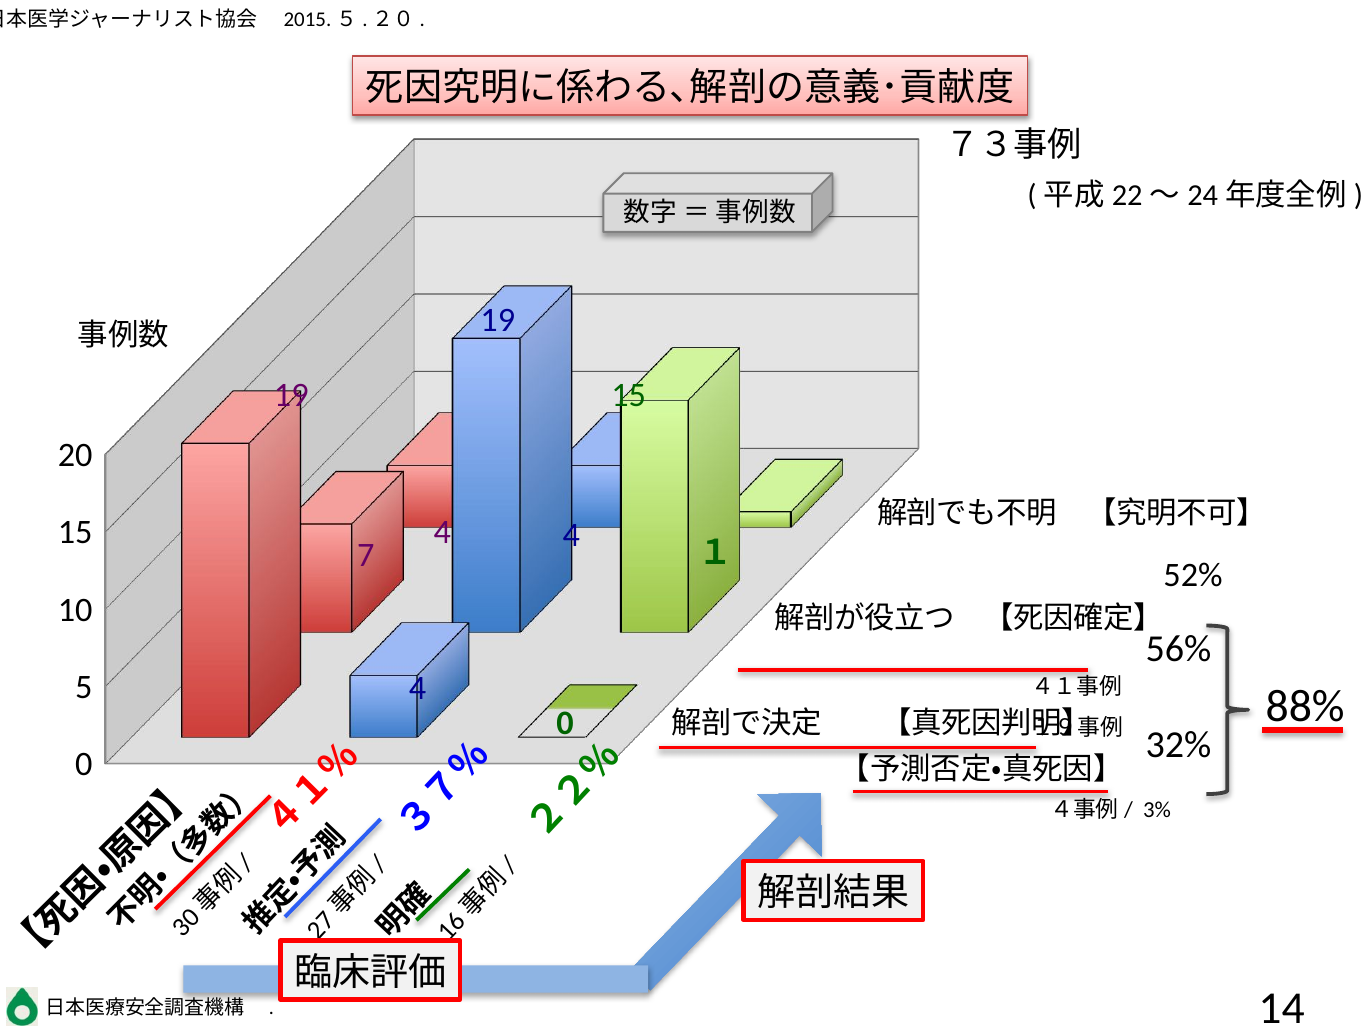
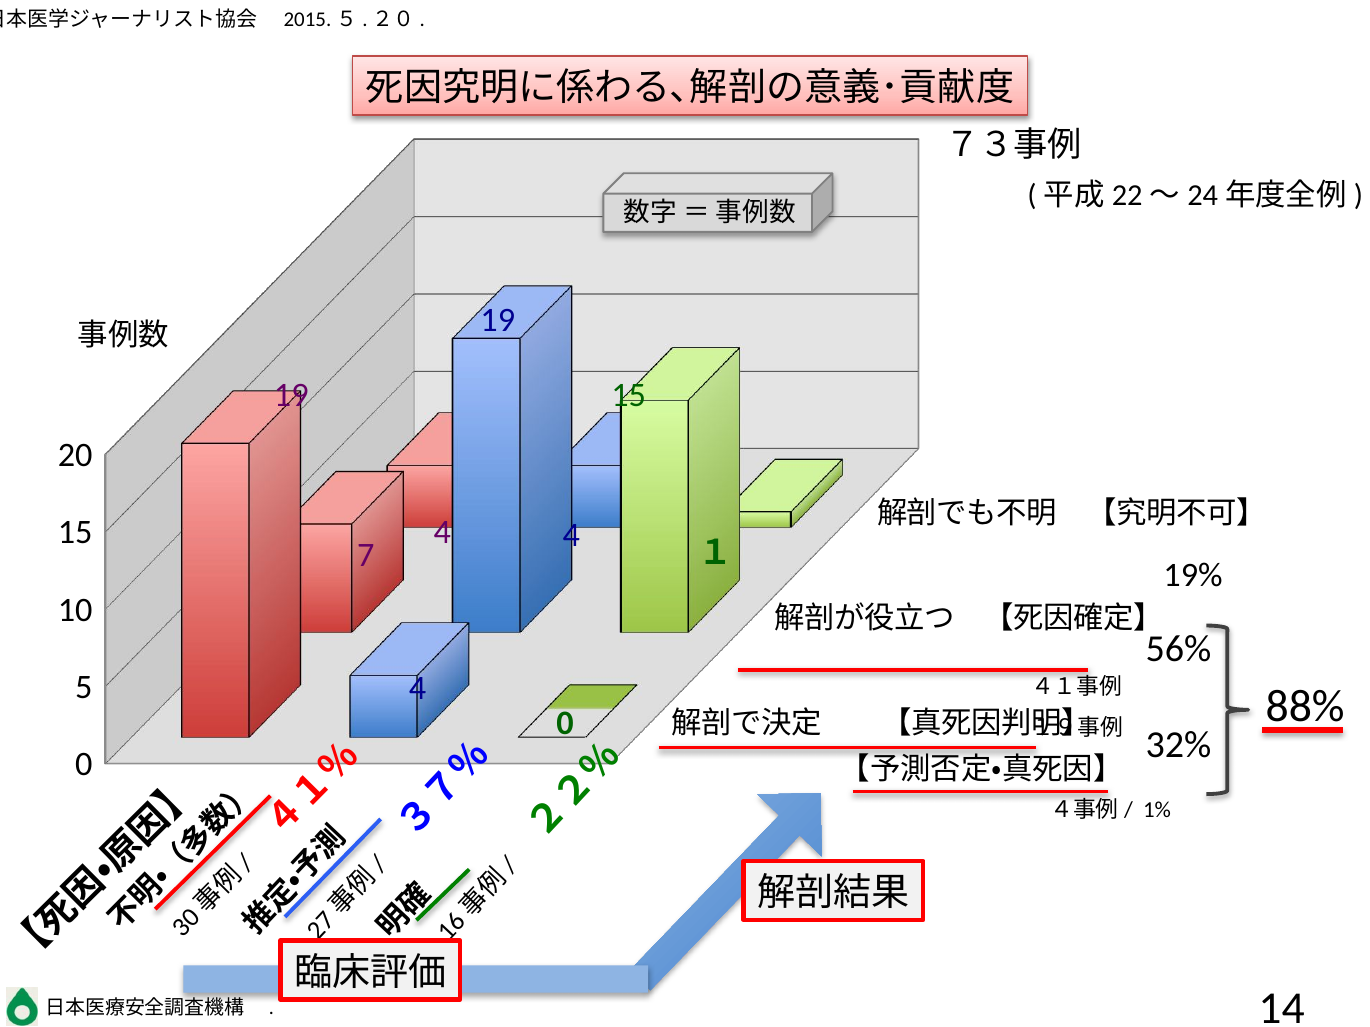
52%: 52% -> 19%
3%: 3% -> 1%
